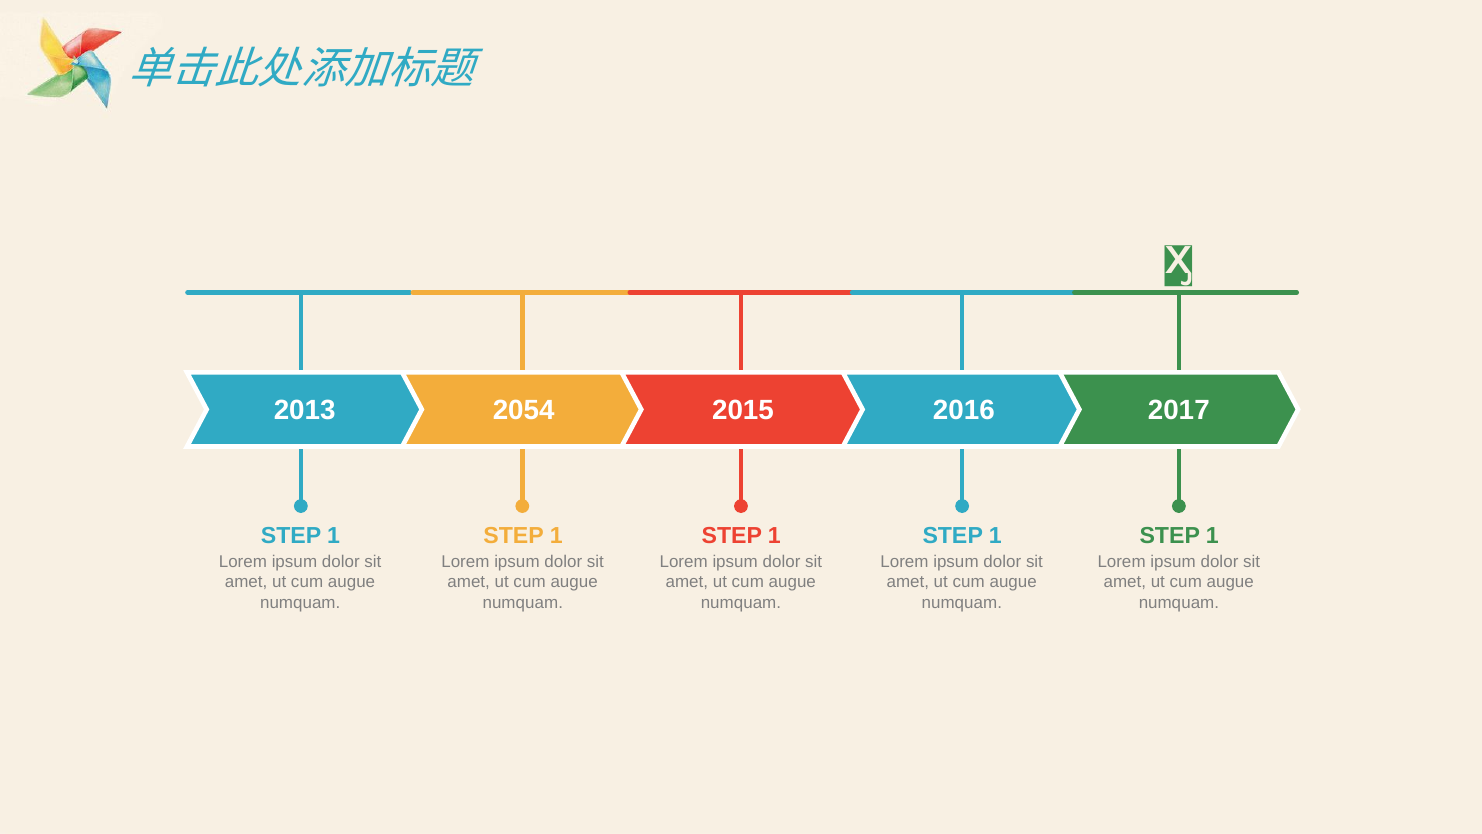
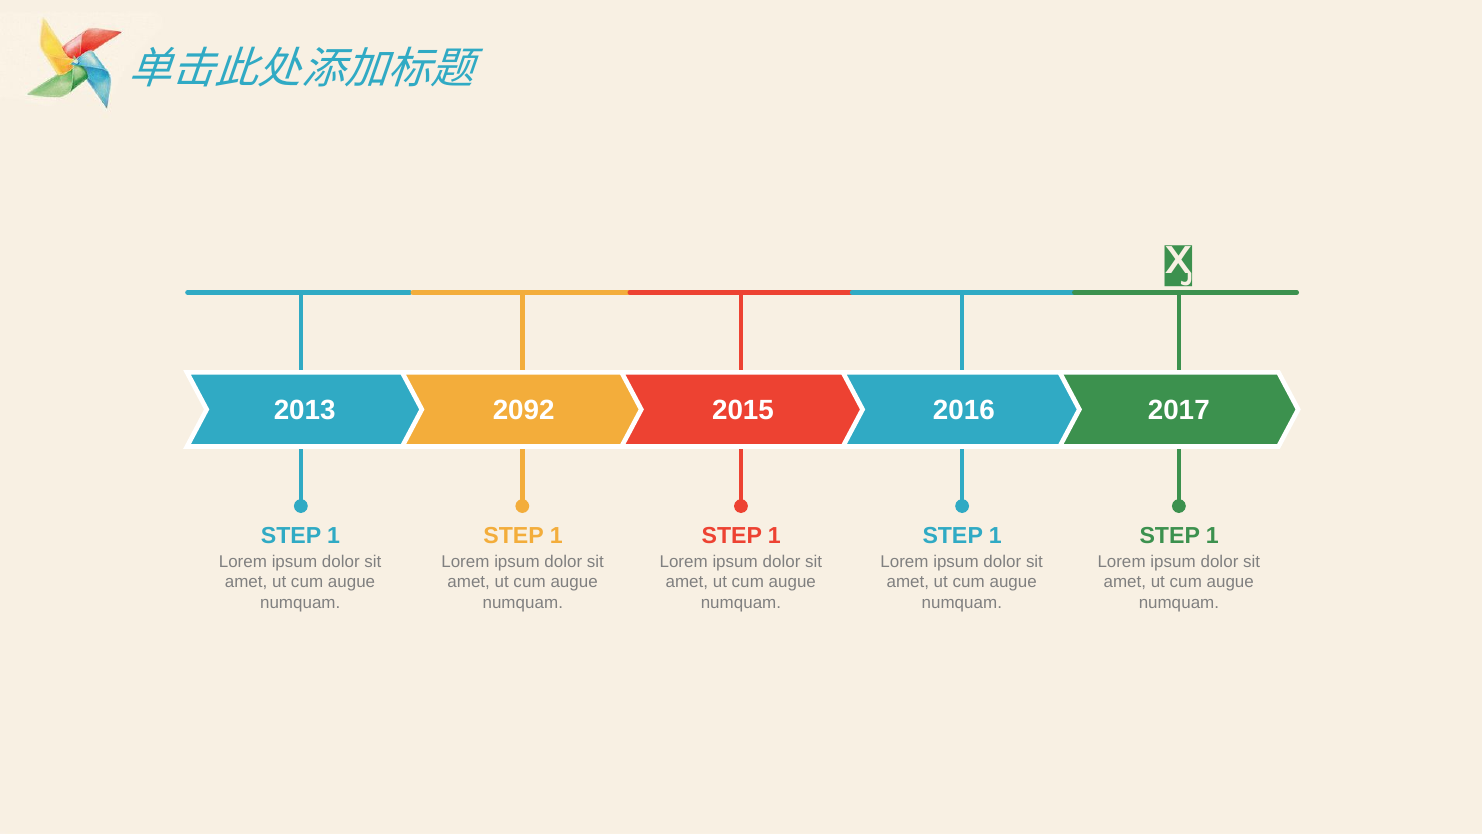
2054: 2054 -> 2092
